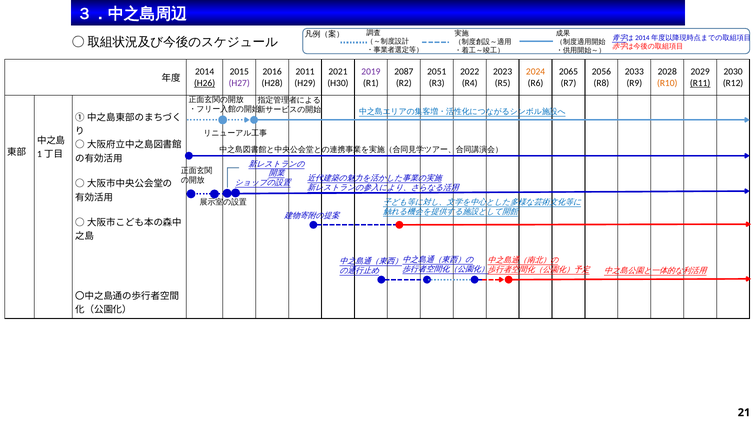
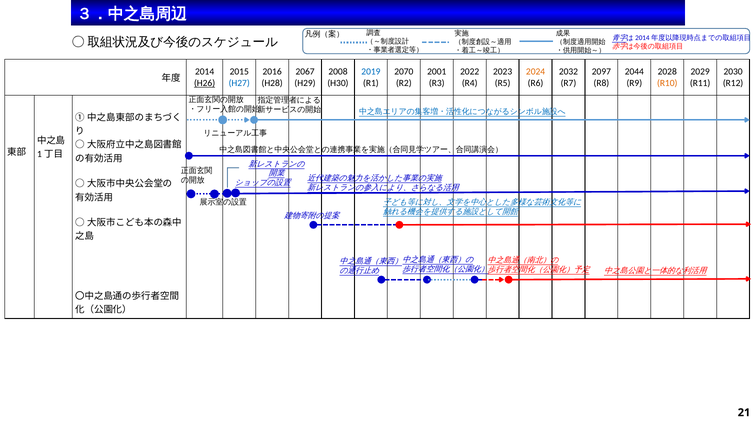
2011: 2011 -> 2067
2021: 2021 -> 2008
2019 colour: purple -> blue
2087: 2087 -> 2070
2051: 2051 -> 2001
2065: 2065 -> 2032
2056: 2056 -> 2097
2033: 2033 -> 2044
H27 colour: purple -> blue
R11 underline: present -> none
